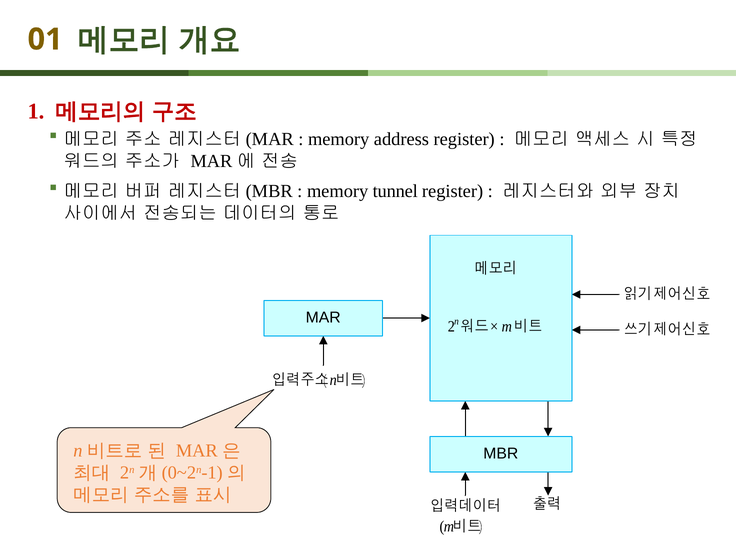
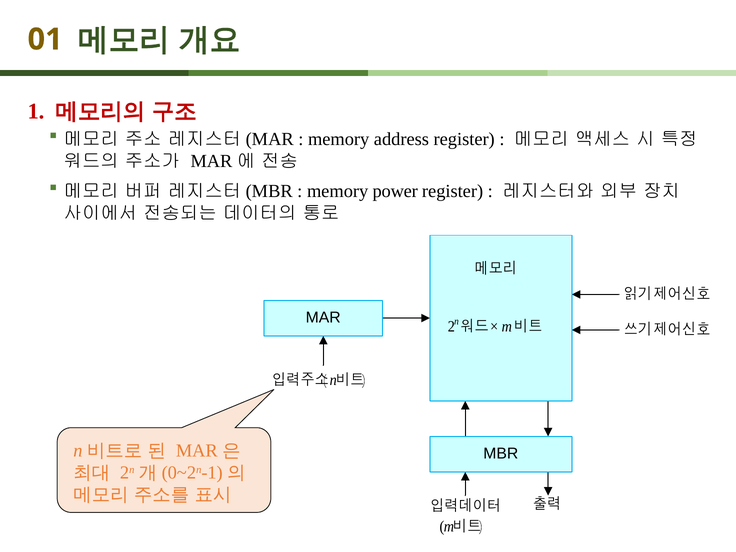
tunnel: tunnel -> power
